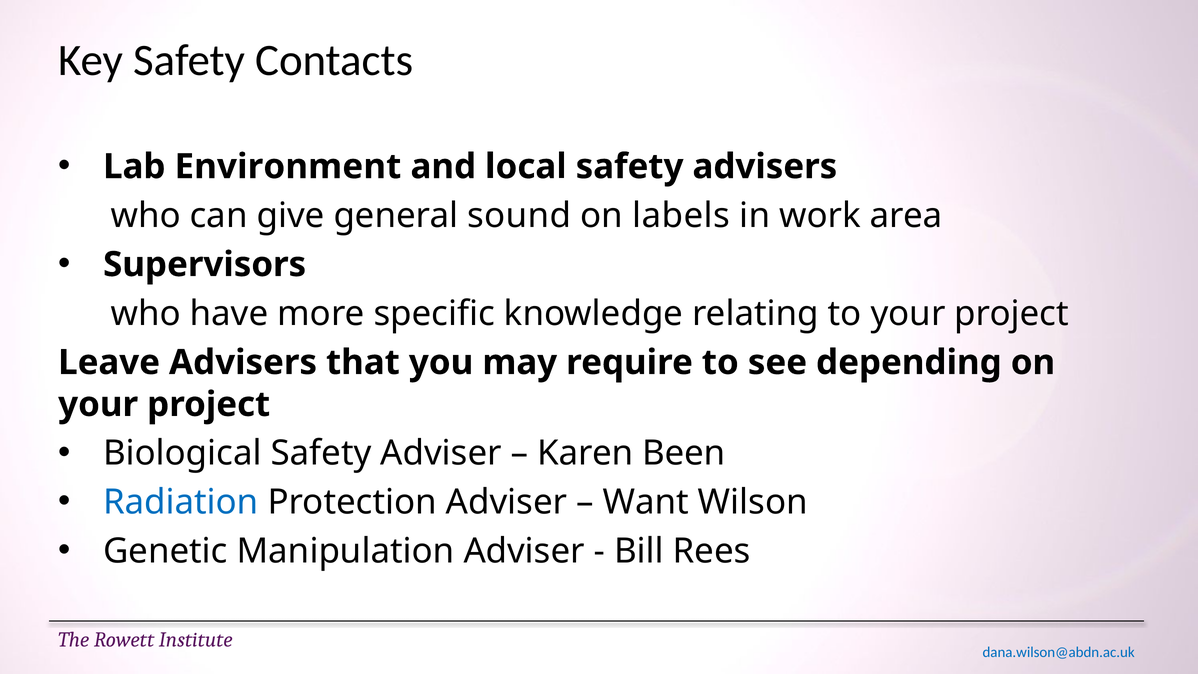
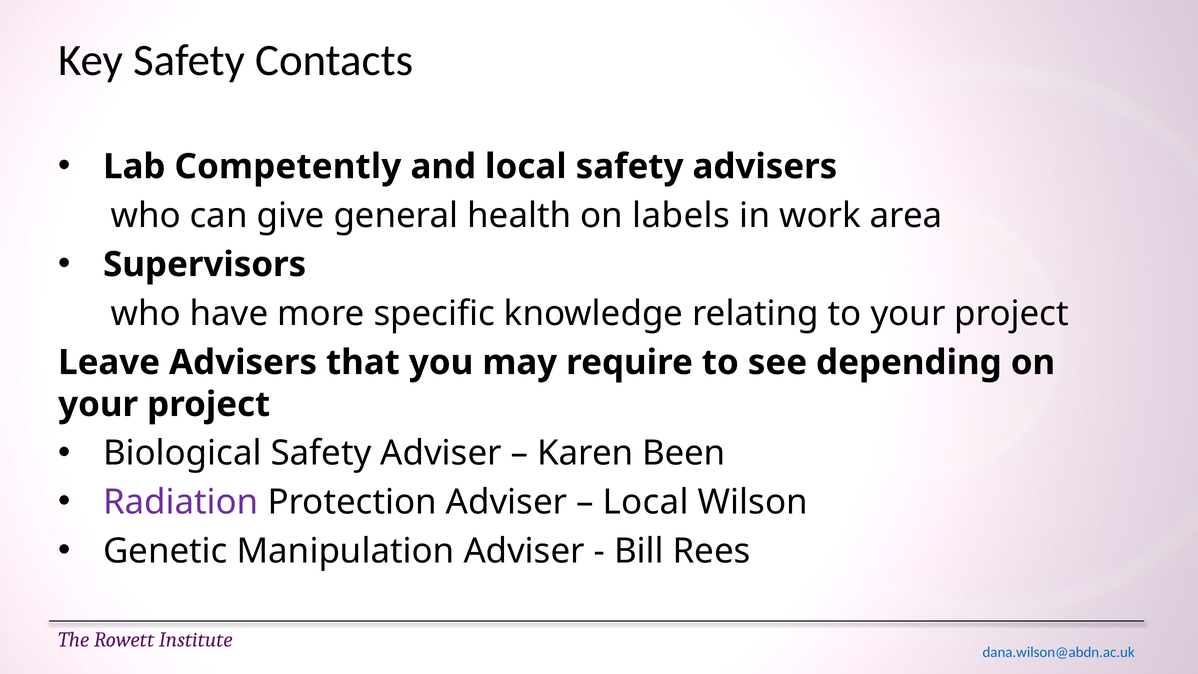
Environment: Environment -> Competently
sound: sound -> health
Radiation colour: blue -> purple
Want at (646, 502): Want -> Local
